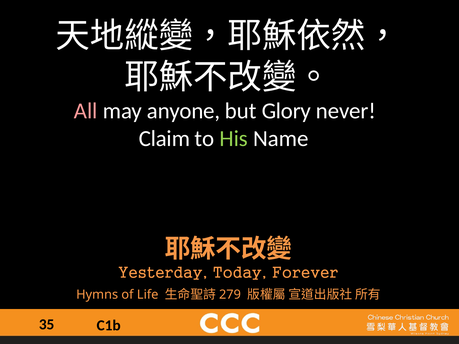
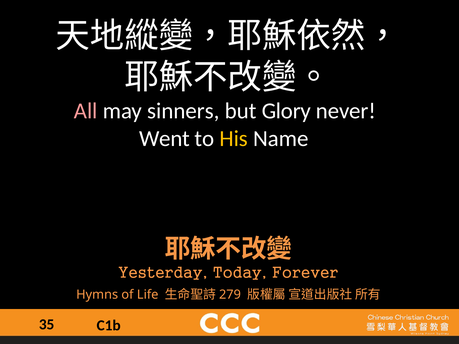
anyone: anyone -> sinners
Claim: Claim -> Went
His colour: light green -> yellow
